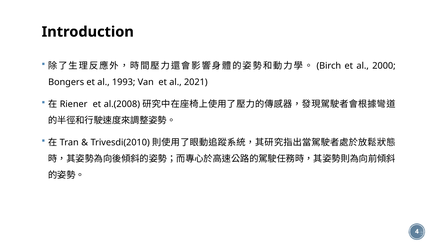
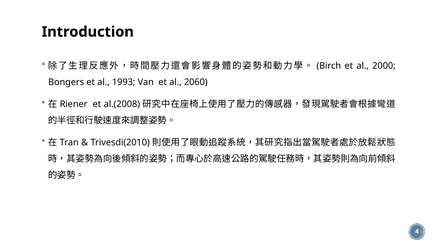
2021: 2021 -> 2060
